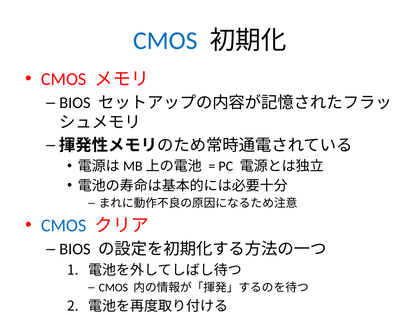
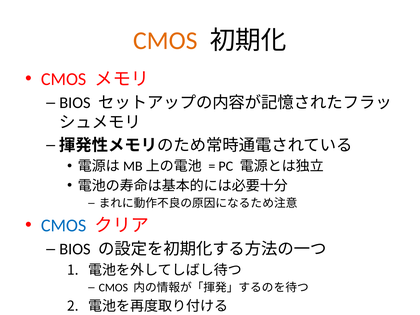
CMOS at (165, 41) colour: blue -> orange
